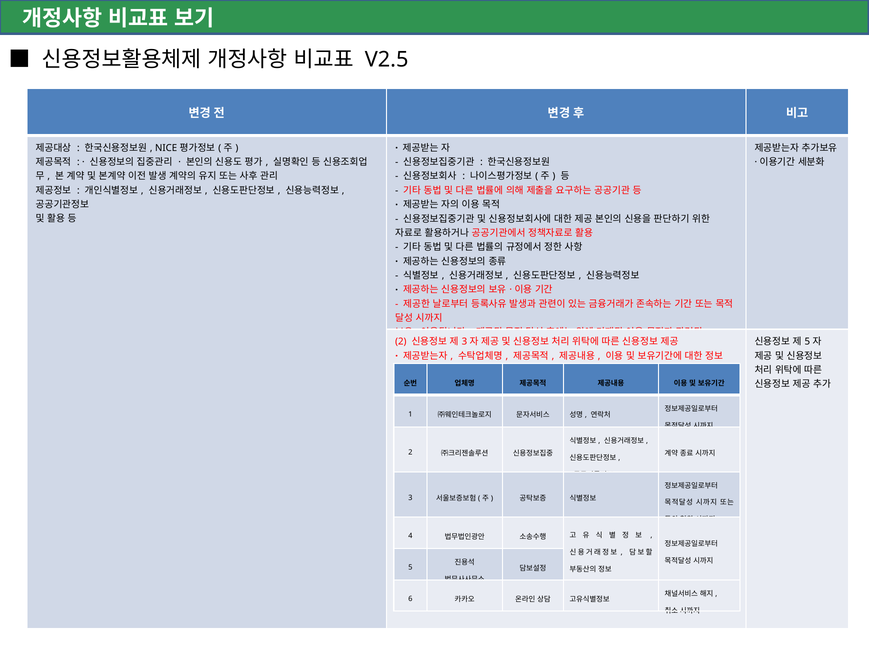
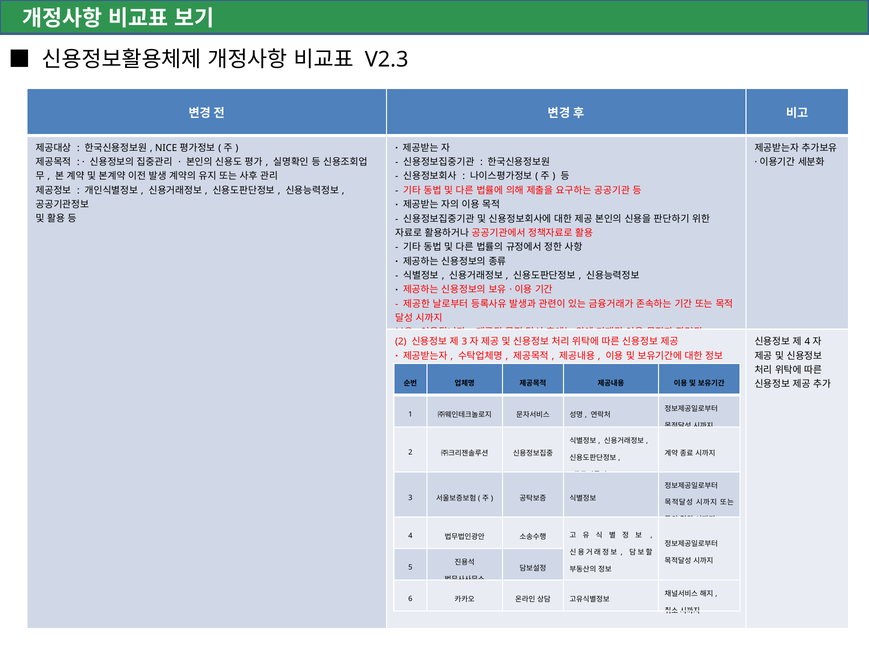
V2.5: V2.5 -> V2.3
5 at (807, 342): 5 -> 4
